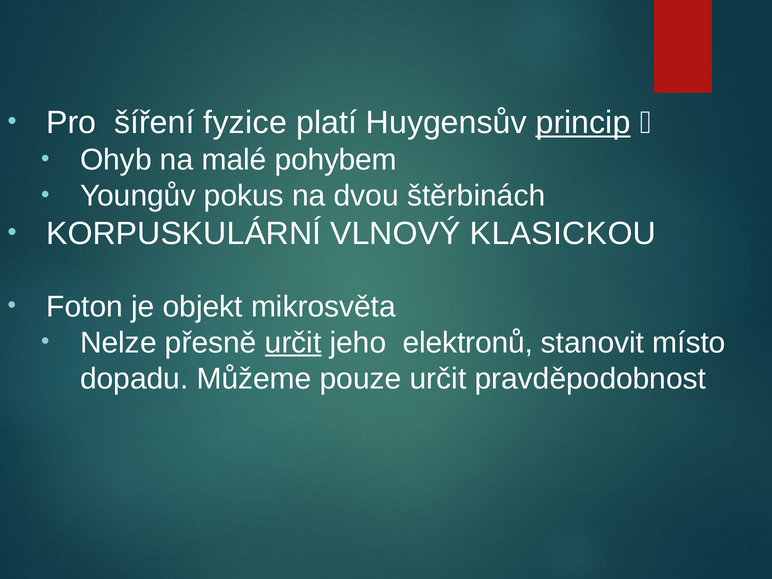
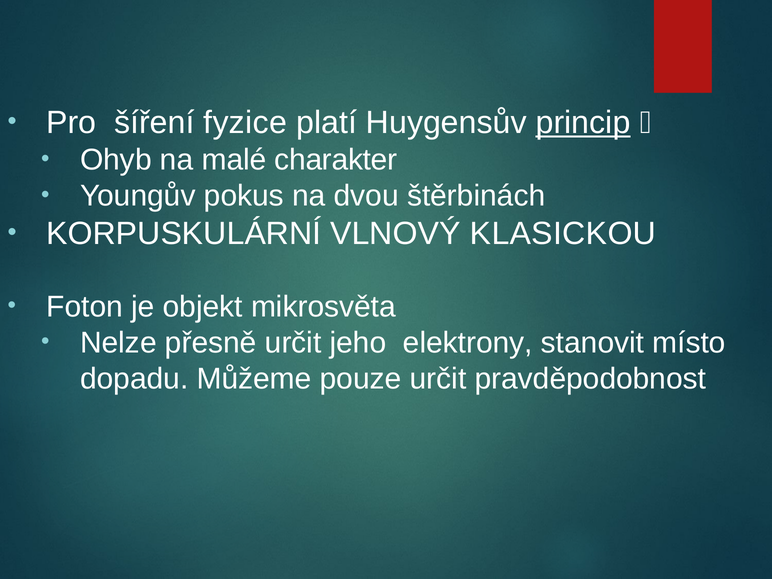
pohybem: pohybem -> charakter
určit at (293, 343) underline: present -> none
elektronů: elektronů -> elektrony
